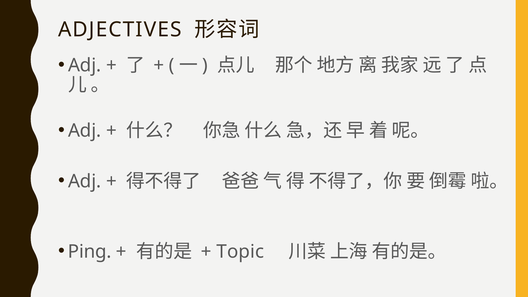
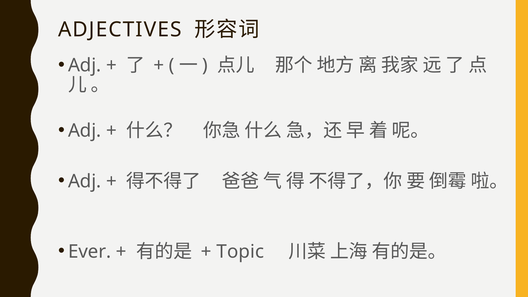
Ping: Ping -> Ever
